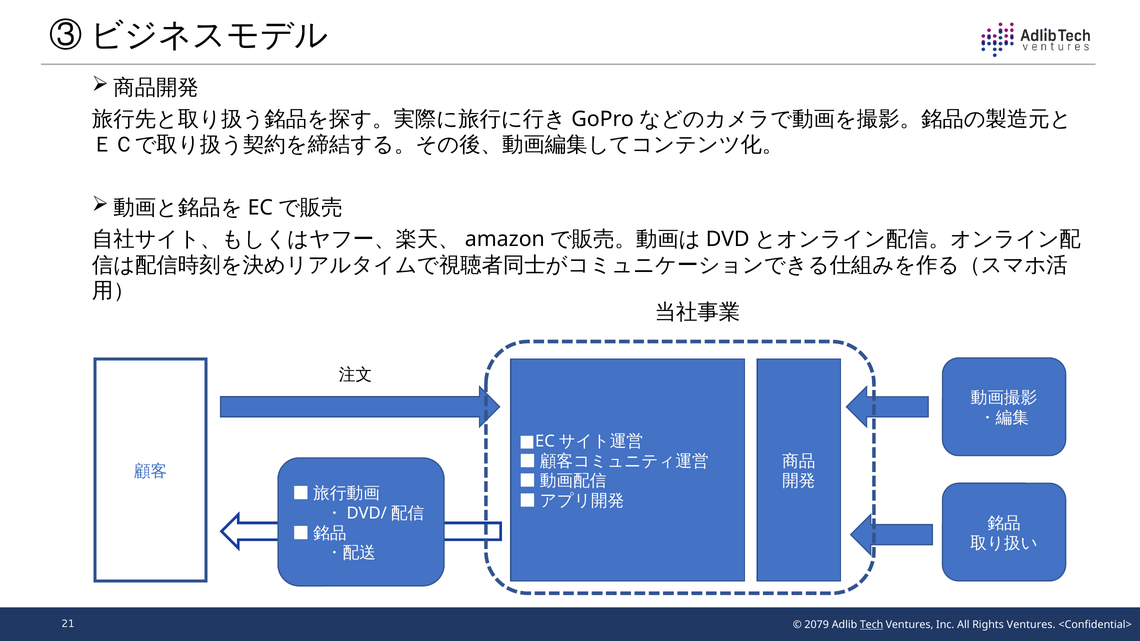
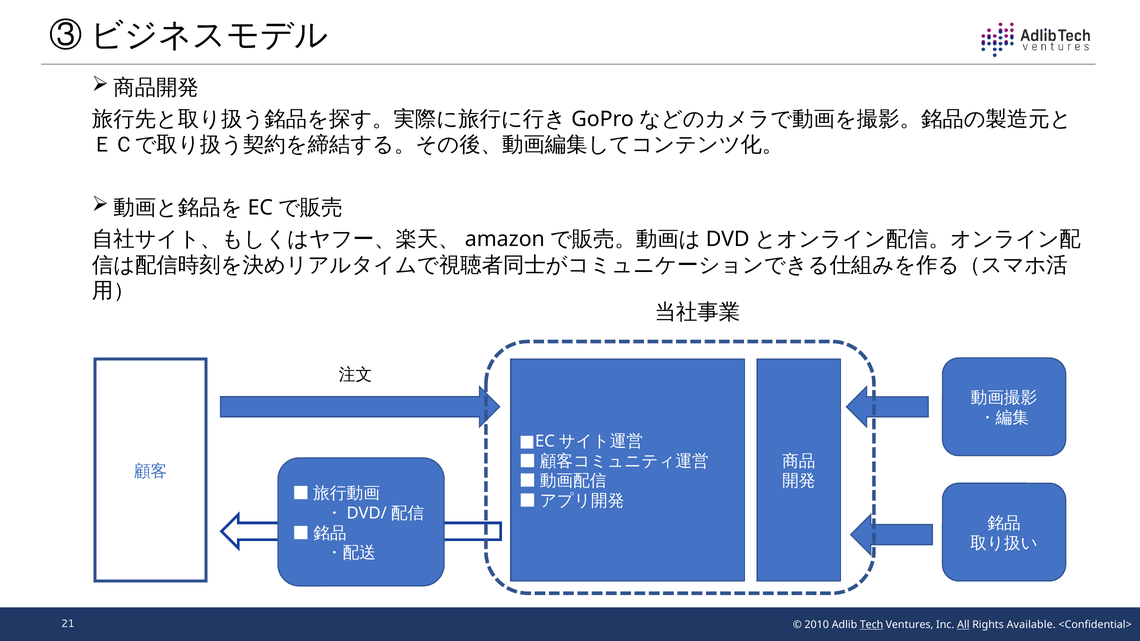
2079: 2079 -> 2010
All underline: none -> present
Rights Ventures: Ventures -> Available
